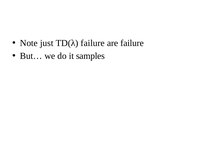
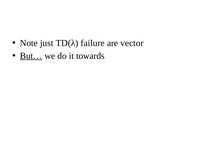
are failure: failure -> vector
But… underline: none -> present
samples: samples -> towards
